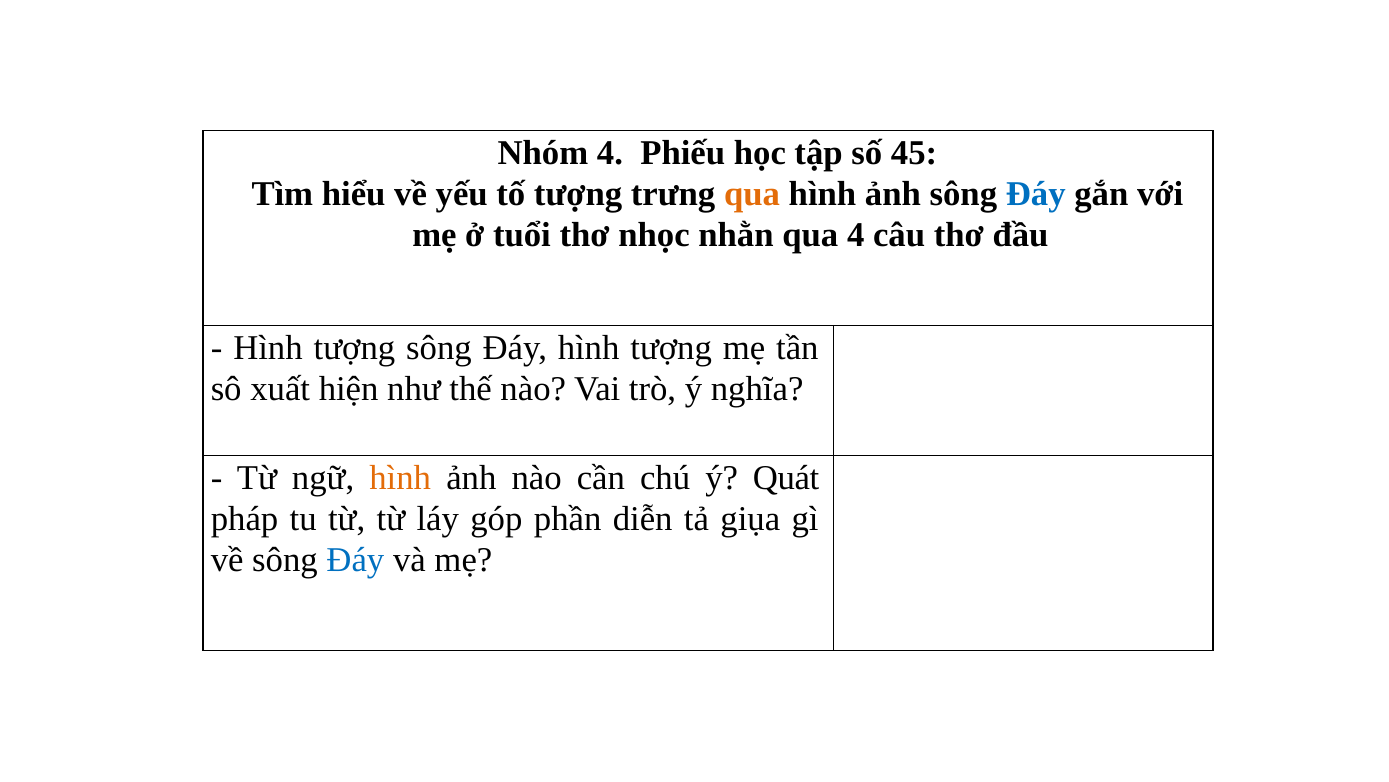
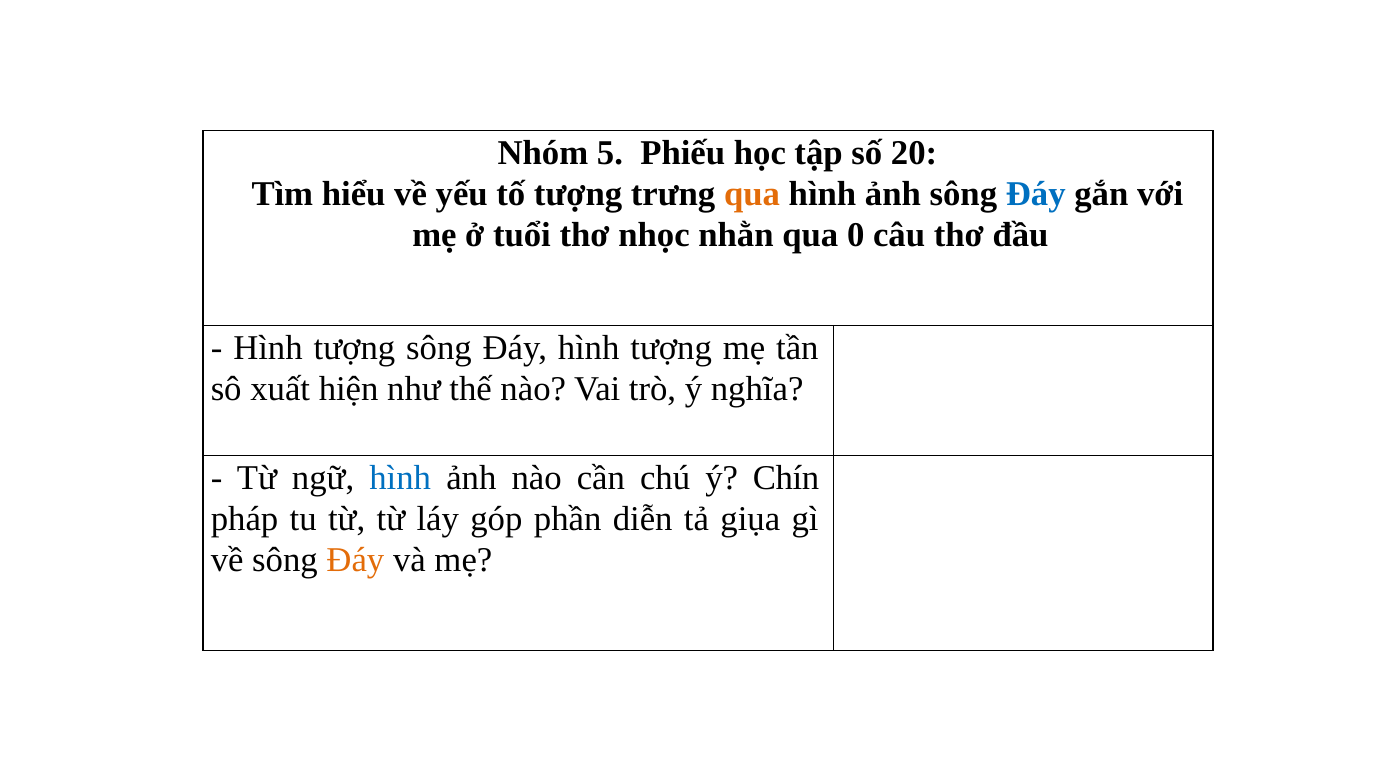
Nhóm 4: 4 -> 5
45: 45 -> 20
qua 4: 4 -> 0
hình at (400, 477) colour: orange -> blue
Quát: Quát -> Chín
Đáy at (355, 559) colour: blue -> orange
